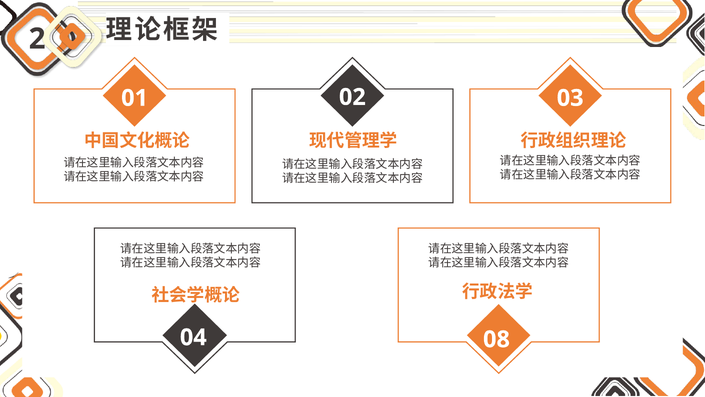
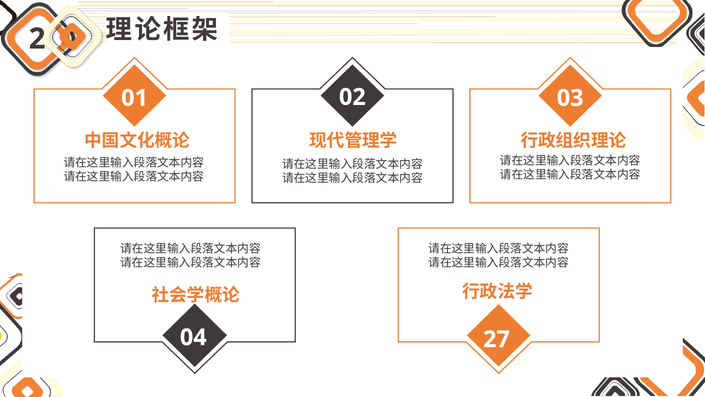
08: 08 -> 27
